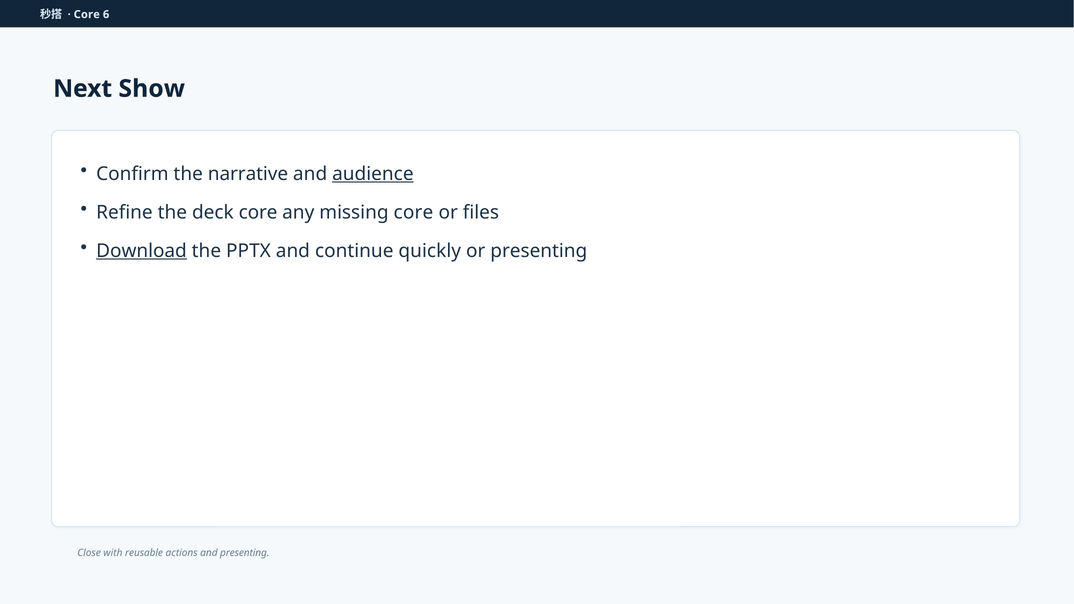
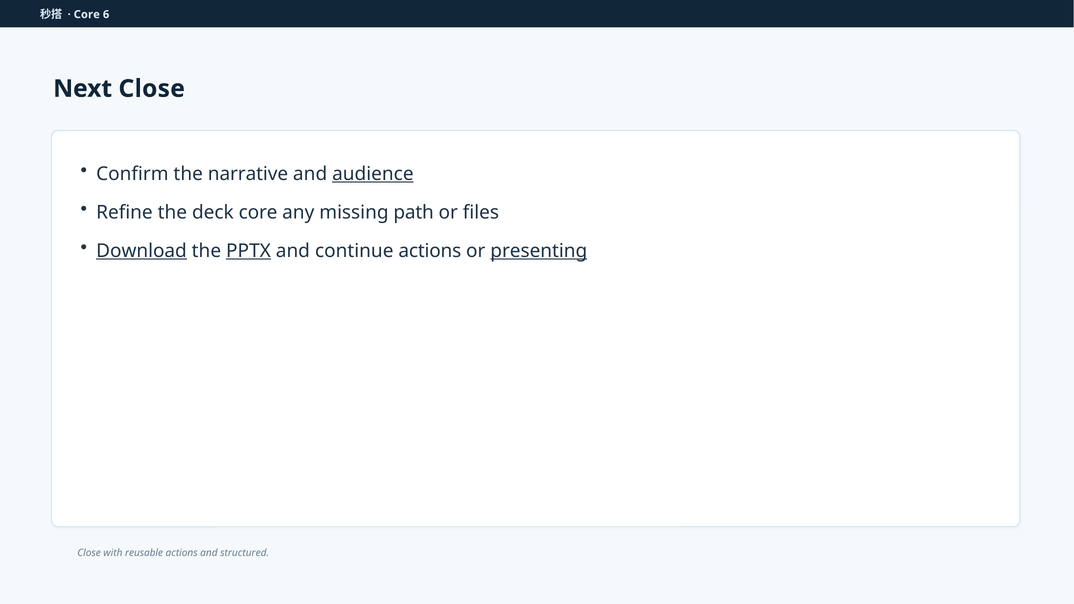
Next Show: Show -> Close
missing core: core -> path
PPTX underline: none -> present
continue quickly: quickly -> actions
presenting at (539, 251) underline: none -> present
and presenting: presenting -> structured
